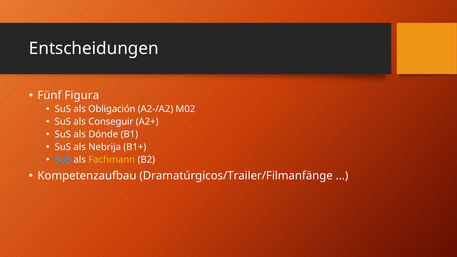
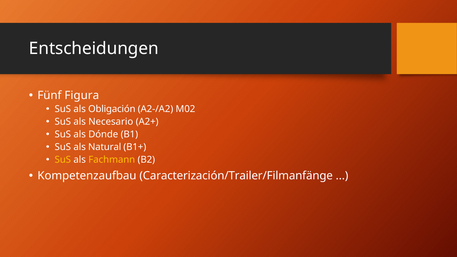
Conseguir: Conseguir -> Necesario
Nebrija: Nebrija -> Natural
SuS at (63, 160) colour: light blue -> yellow
Dramatúrgicos/Trailer/Filmanfänge: Dramatúrgicos/Trailer/Filmanfänge -> Caracterización/Trailer/Filmanfänge
